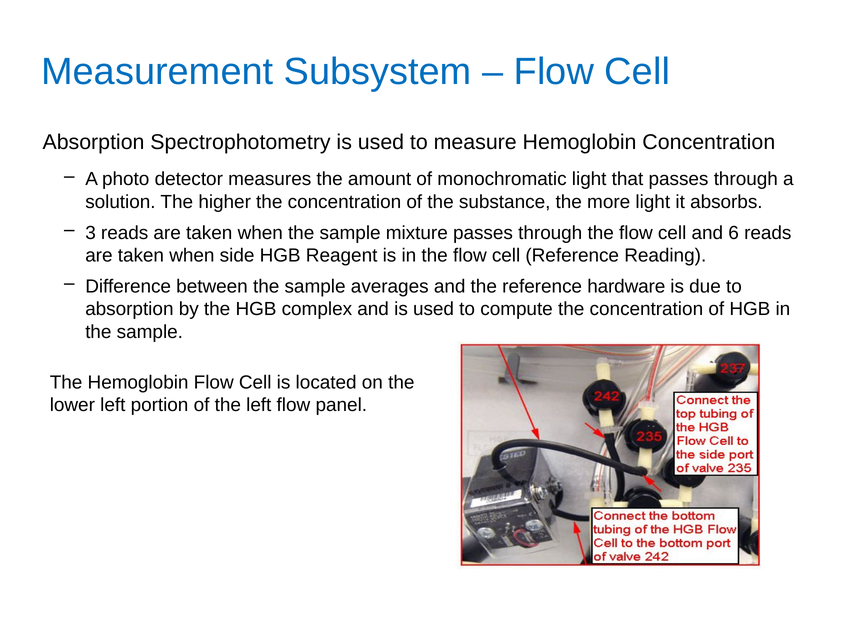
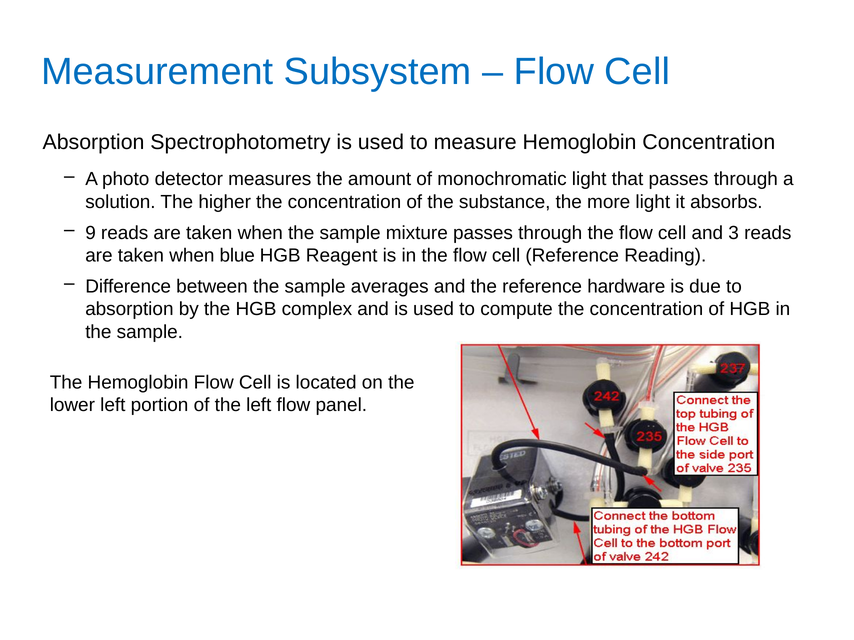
3: 3 -> 9
6: 6 -> 3
side: side -> blue
